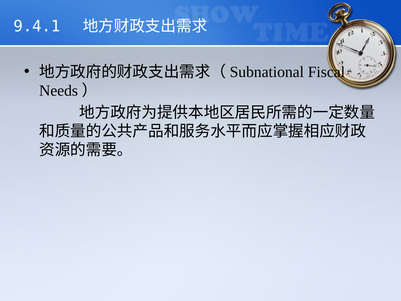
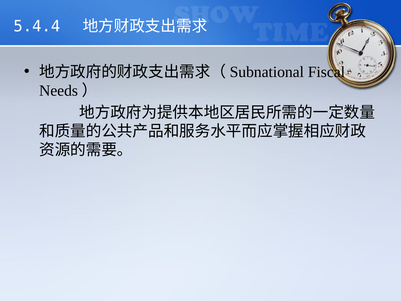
9.4.1: 9.4.1 -> 5.4.4
